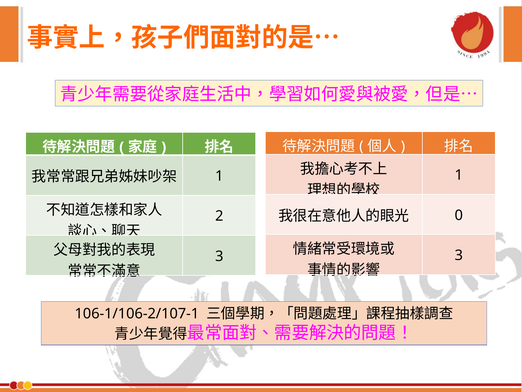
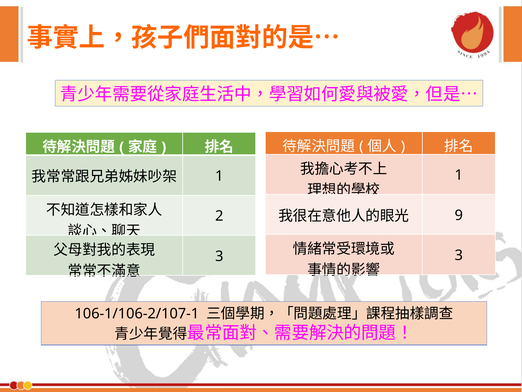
0: 0 -> 9
